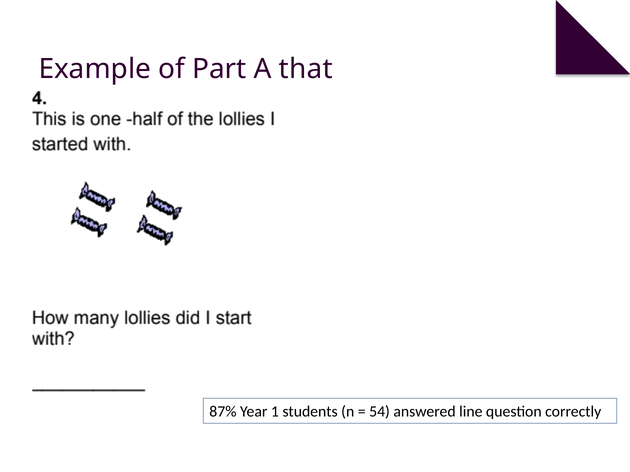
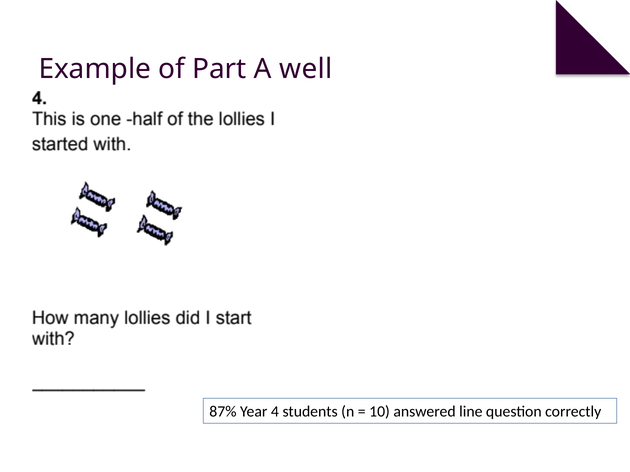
that: that -> well
1: 1 -> 4
54: 54 -> 10
